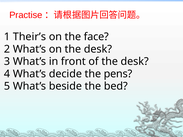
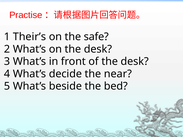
face: face -> safe
pens: pens -> near
